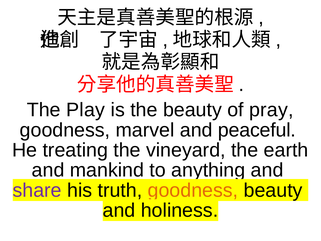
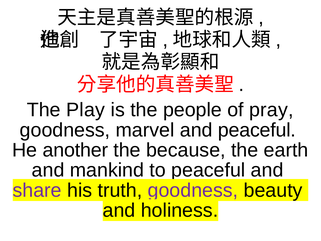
the beauty: beauty -> people
treating: treating -> another
vineyard: vineyard -> because
to anything: anything -> peaceful
goodness at (193, 190) colour: orange -> purple
